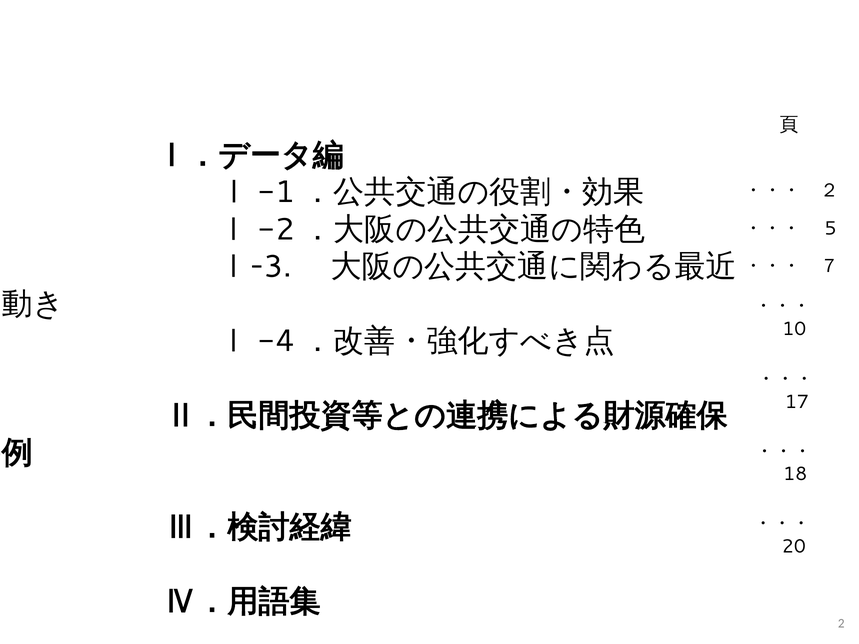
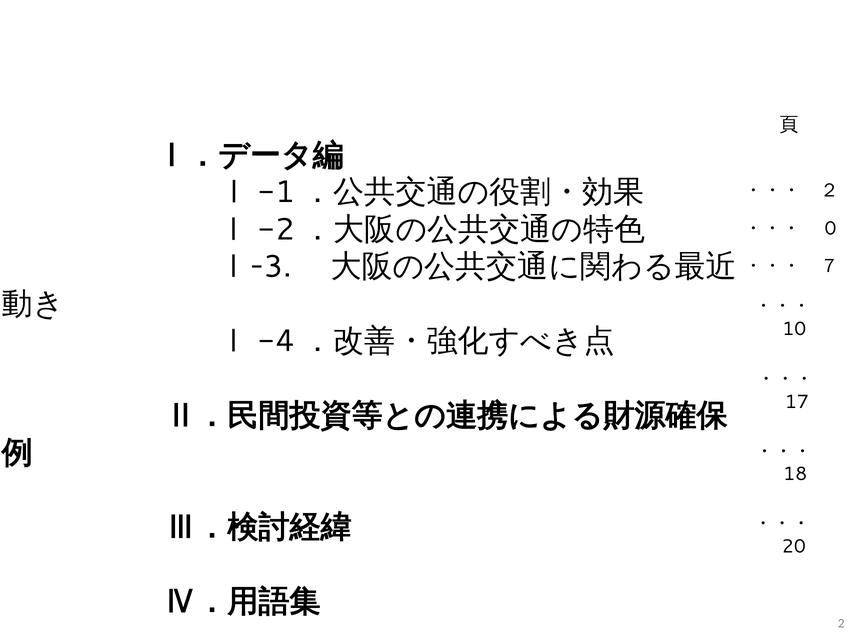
5: 5 -> 0
